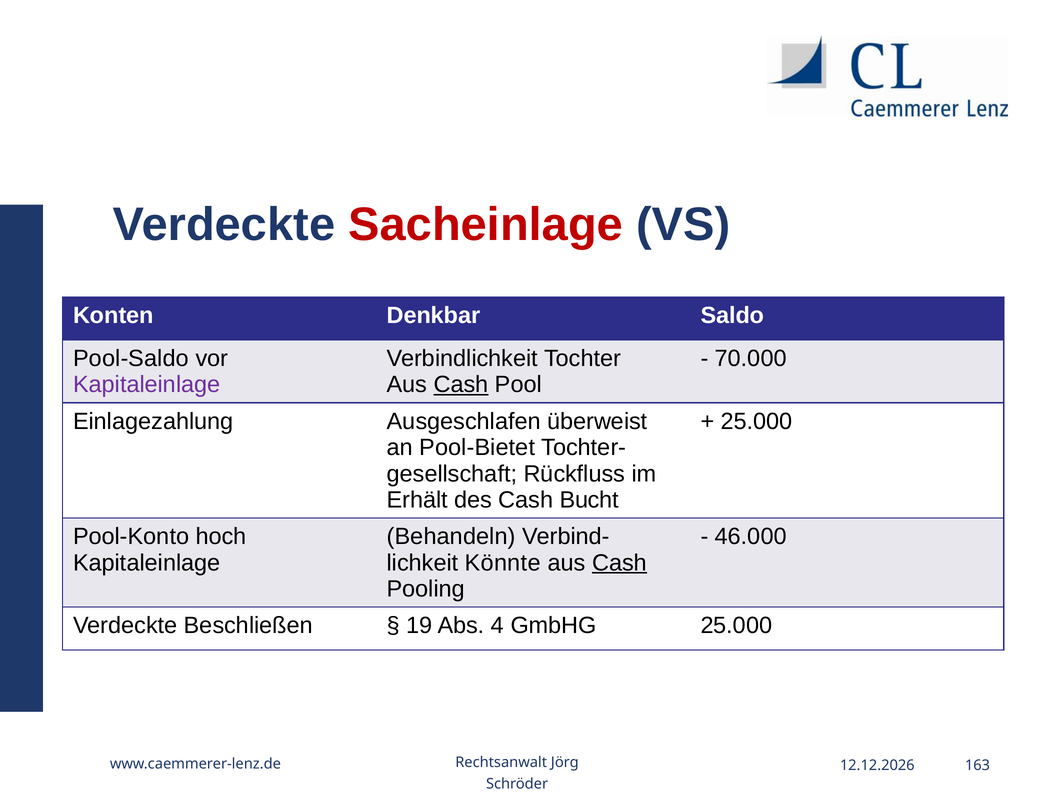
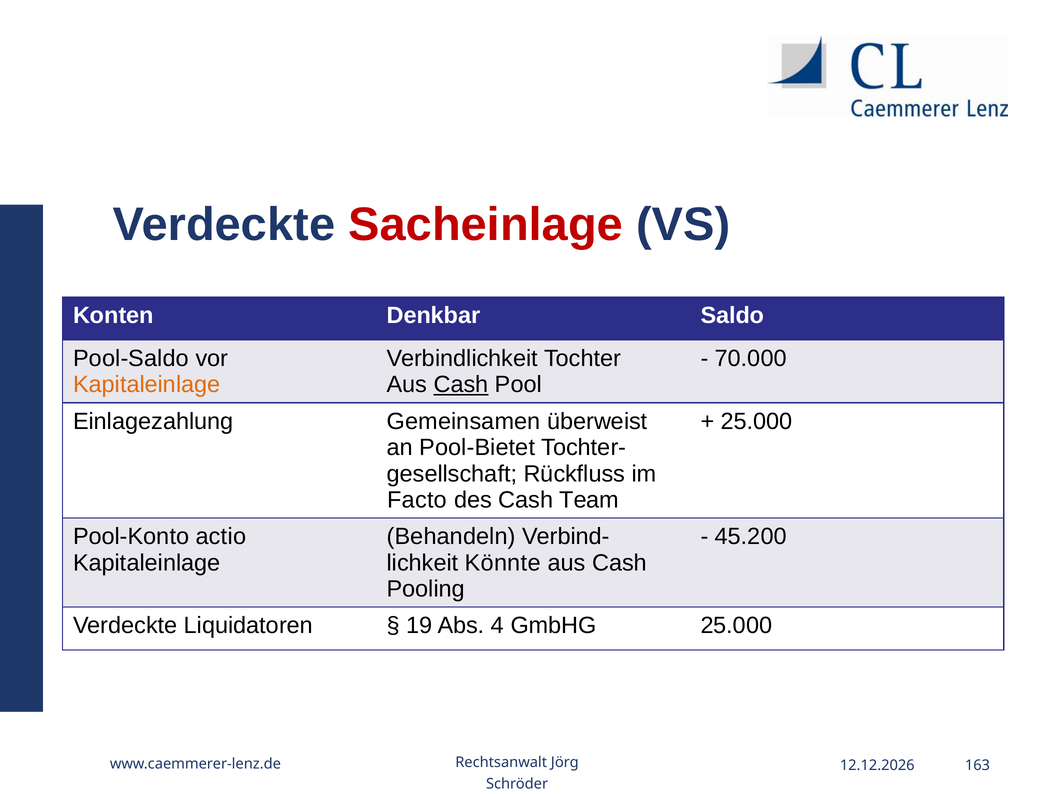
Kapitaleinlage at (147, 385) colour: purple -> orange
Ausgeschlafen: Ausgeschlafen -> Gemeinsamen
Erhält: Erhält -> Facto
Bucht: Bucht -> Team
hoch: hoch -> actio
46.000: 46.000 -> 45.200
Cash at (620, 563) underline: present -> none
Beschließen: Beschließen -> Liquidatoren
